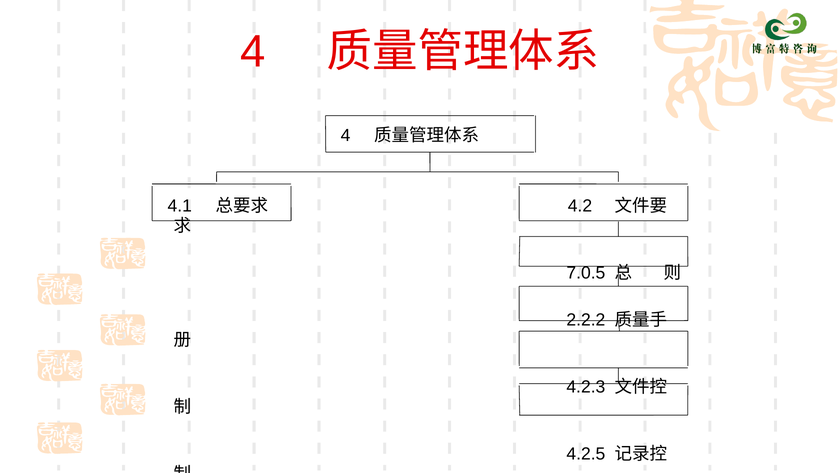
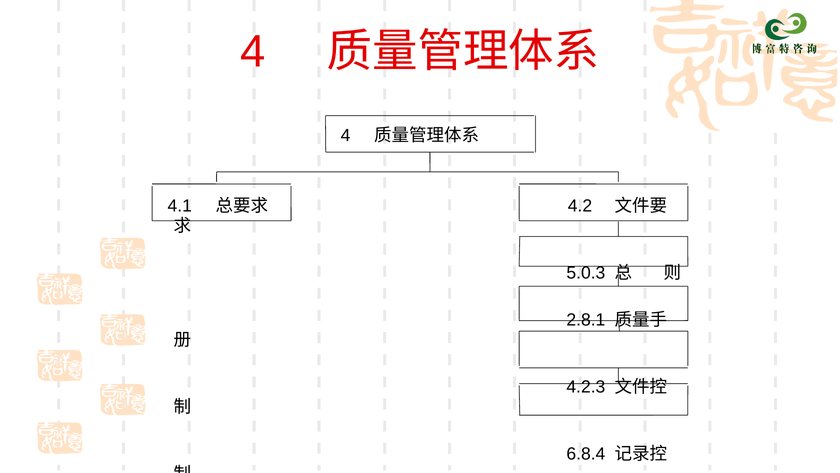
7.0.5: 7.0.5 -> 5.0.3
2.2.2: 2.2.2 -> 2.8.1
4.2.5: 4.2.5 -> 6.8.4
